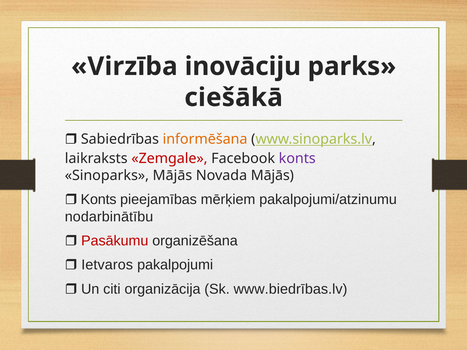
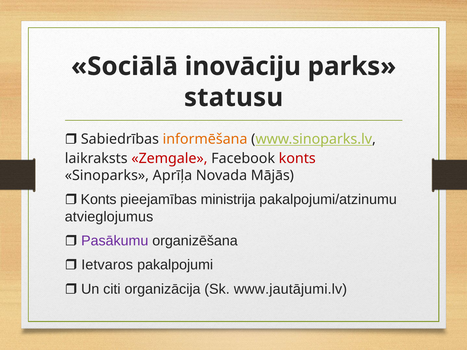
Virzība: Virzība -> Sociālā
ciešākā: ciešākā -> statusu
konts at (297, 159) colour: purple -> red
Sinoparks Mājās: Mājās -> Aprīļa
mērķiem: mērķiem -> ministrija
nodarbinātību: nodarbinātību -> atvieglojumus
Pasākumu colour: red -> purple
www.biedrības.lv: www.biedrības.lv -> www.jautājumi.lv
